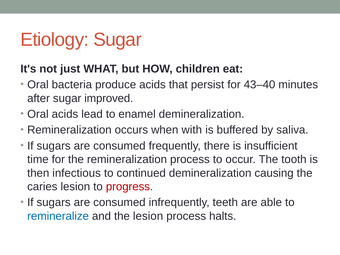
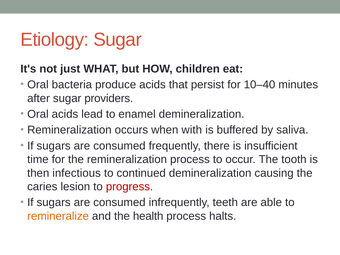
43–40: 43–40 -> 10–40
improved: improved -> providers
remineralize colour: blue -> orange
the lesion: lesion -> health
